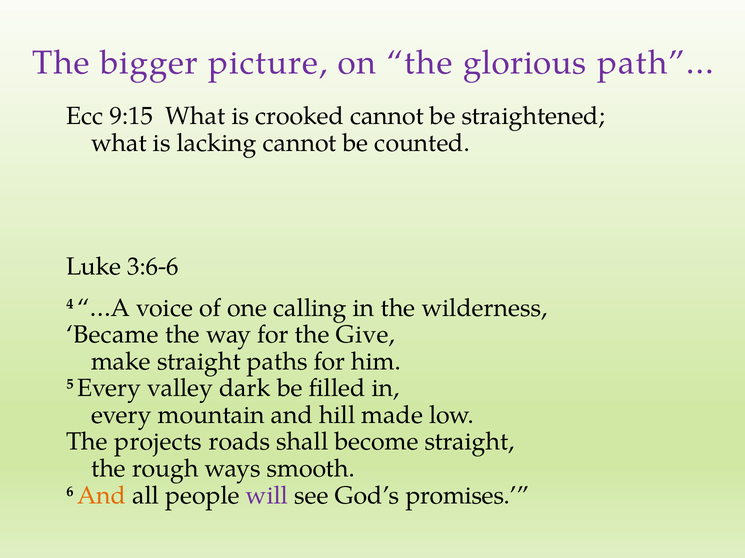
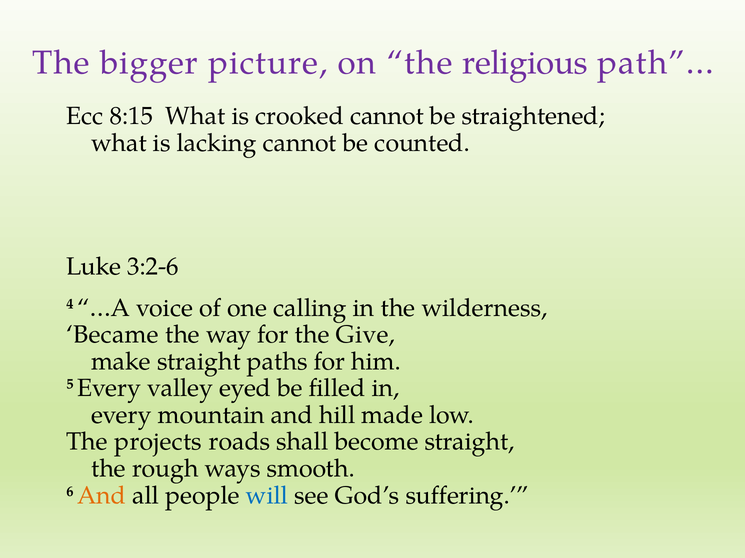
glorious: glorious -> religious
9:15: 9:15 -> 8:15
3:6-6: 3:6-6 -> 3:2-6
dark: dark -> eyed
will colour: purple -> blue
promises: promises -> suffering
